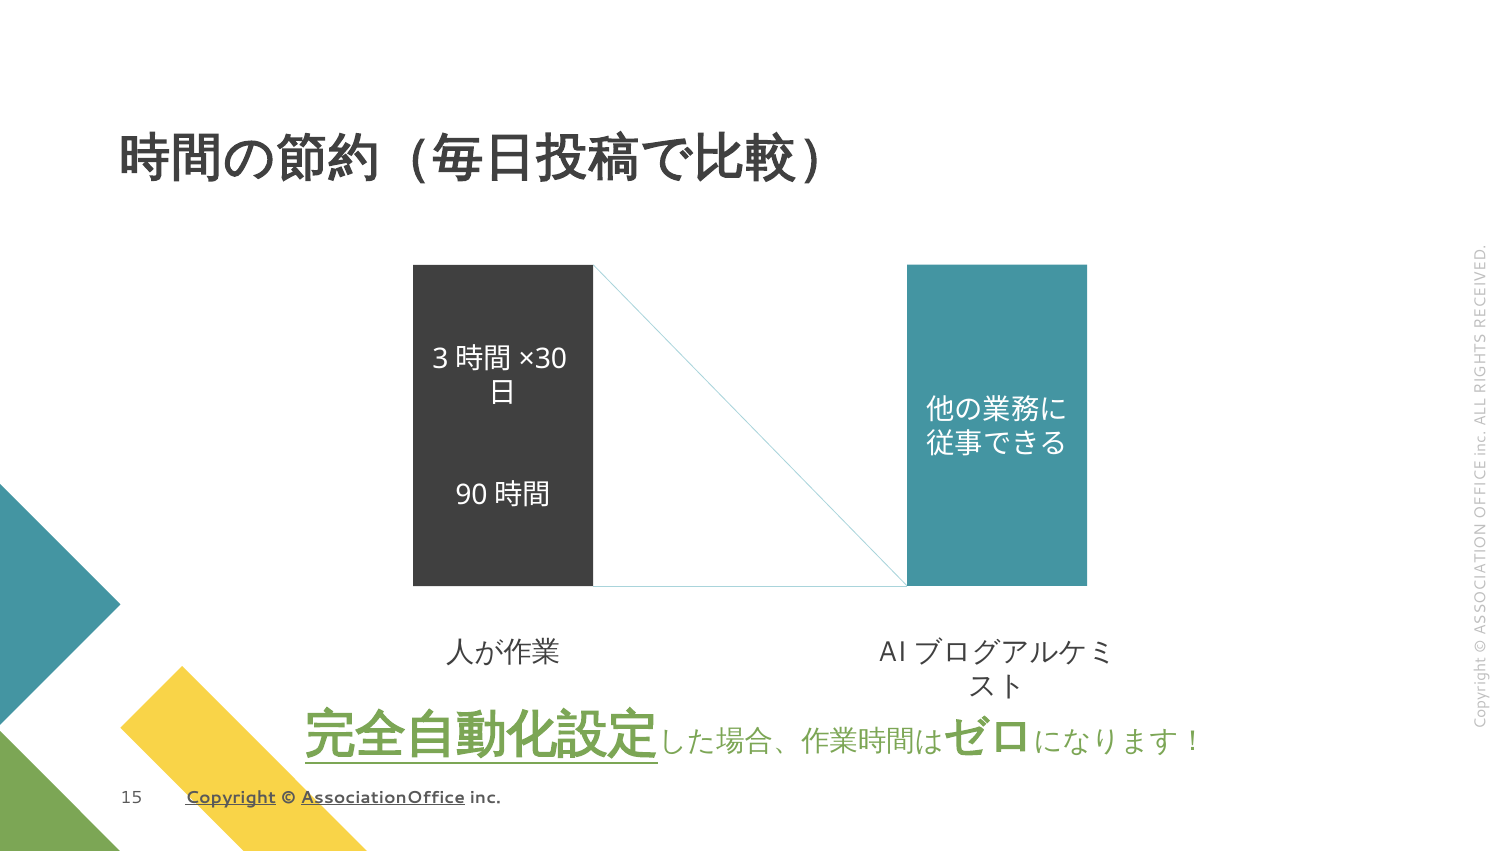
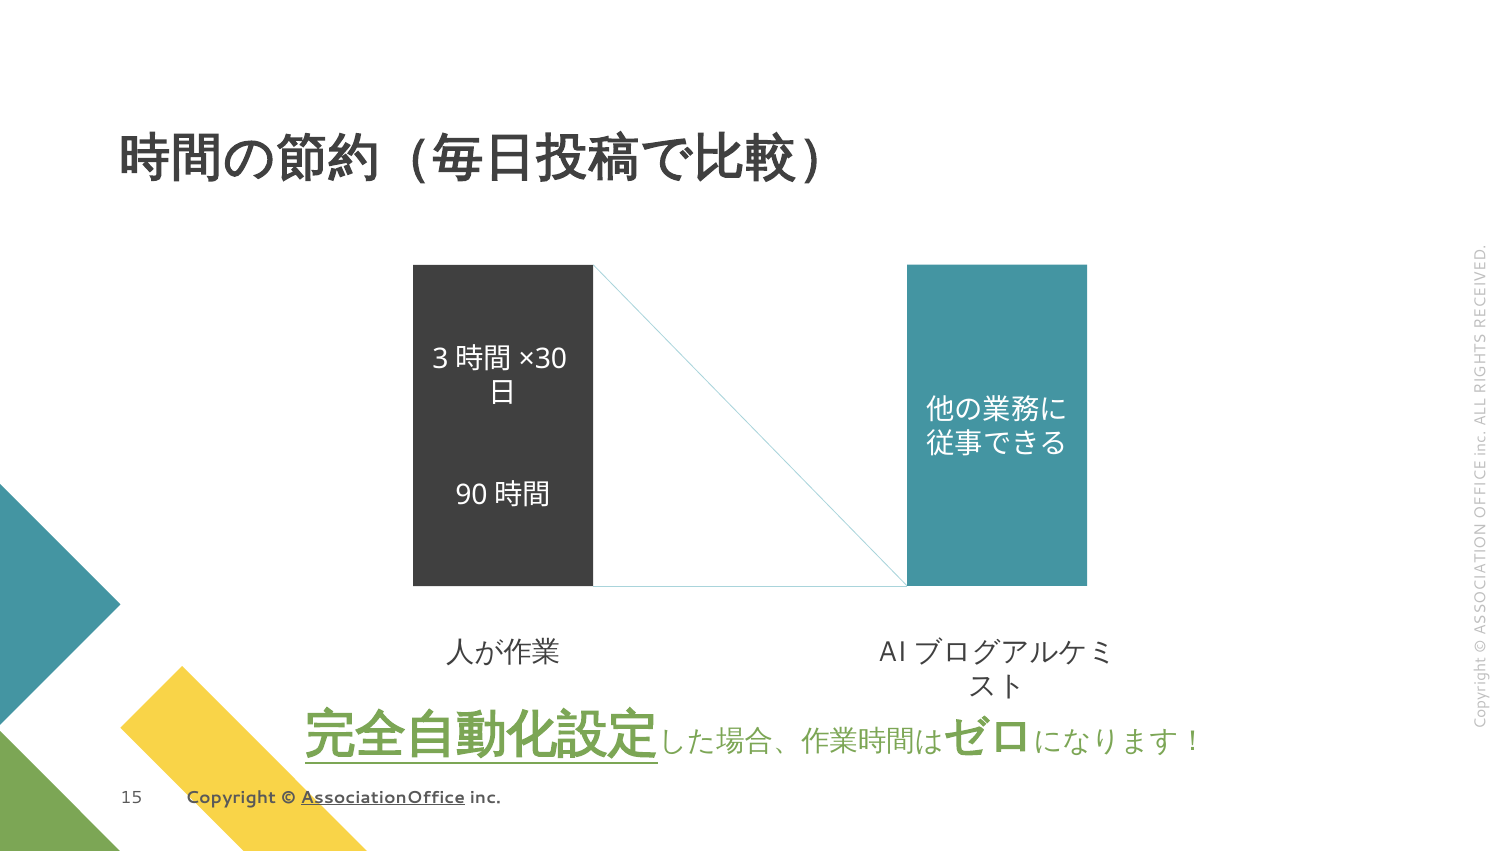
Copyright underline: present -> none
